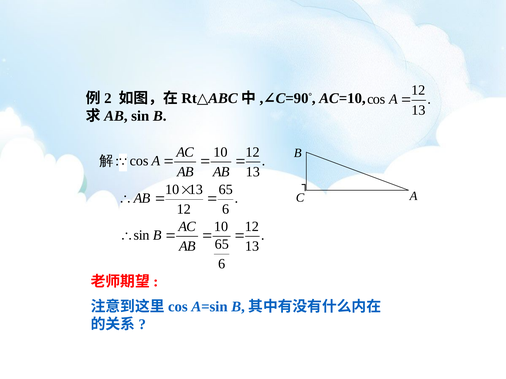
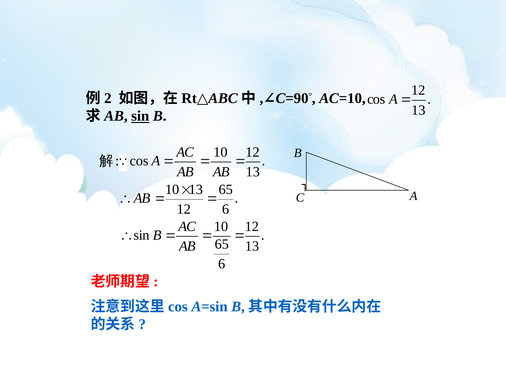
sin at (140, 116) underline: none -> present
